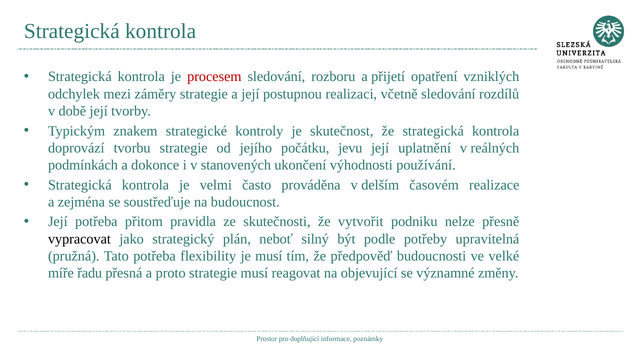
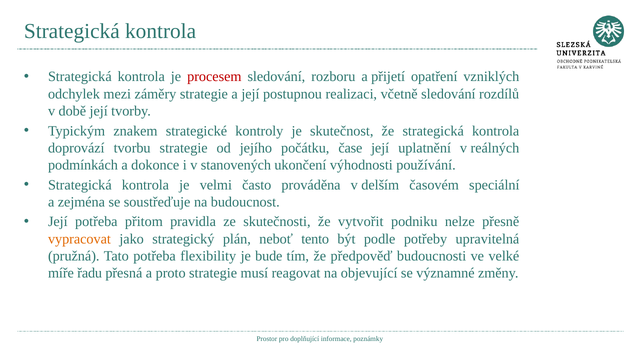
jevu: jevu -> čase
realizace: realizace -> speciální
vypracovat colour: black -> orange
silný: silný -> tento
je musí: musí -> bude
